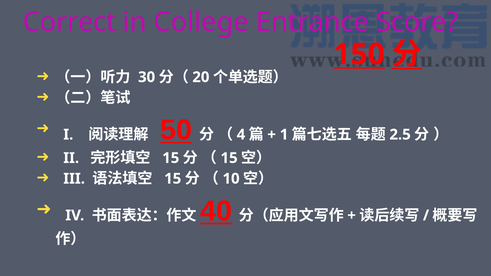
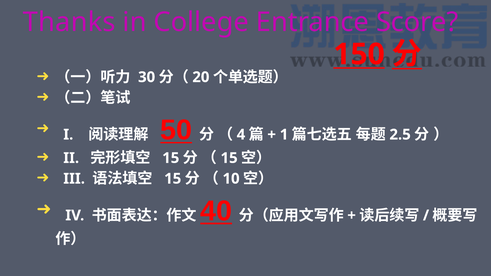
Correct: Correct -> Thanks
